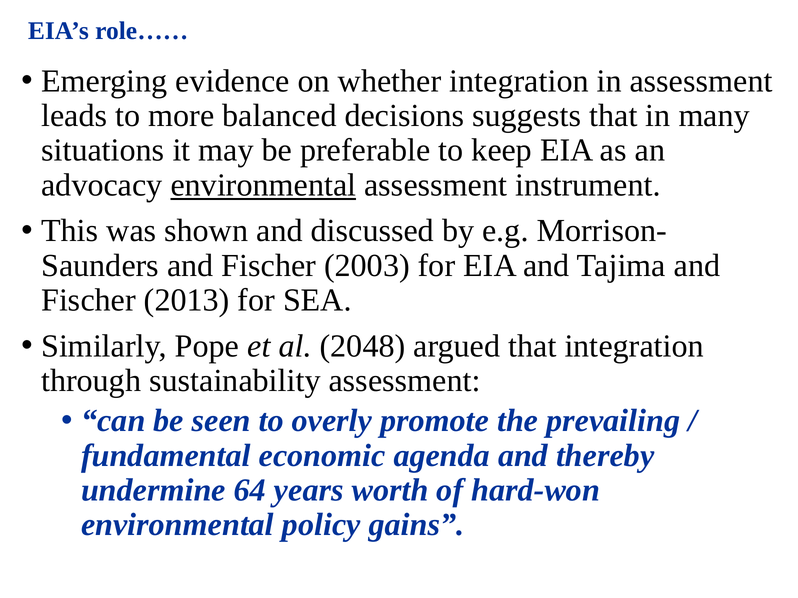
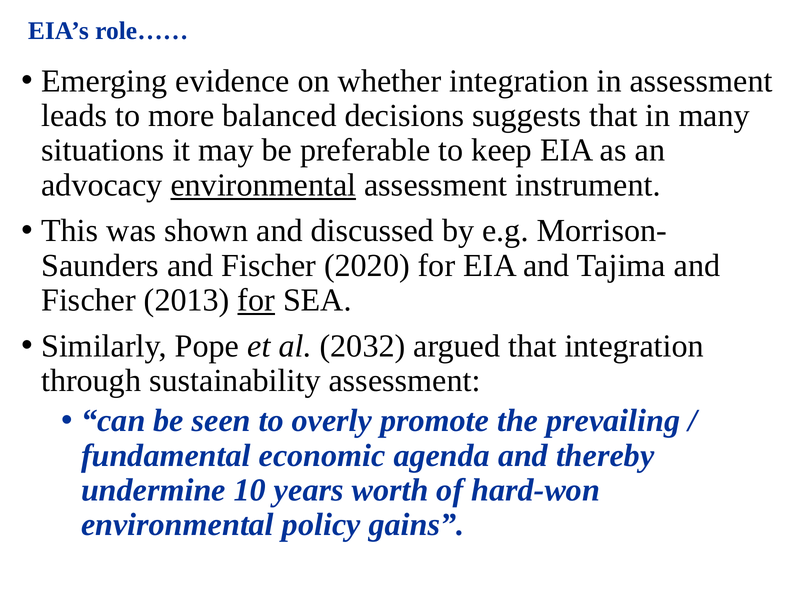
2003: 2003 -> 2020
for at (256, 300) underline: none -> present
2048: 2048 -> 2032
64: 64 -> 10
